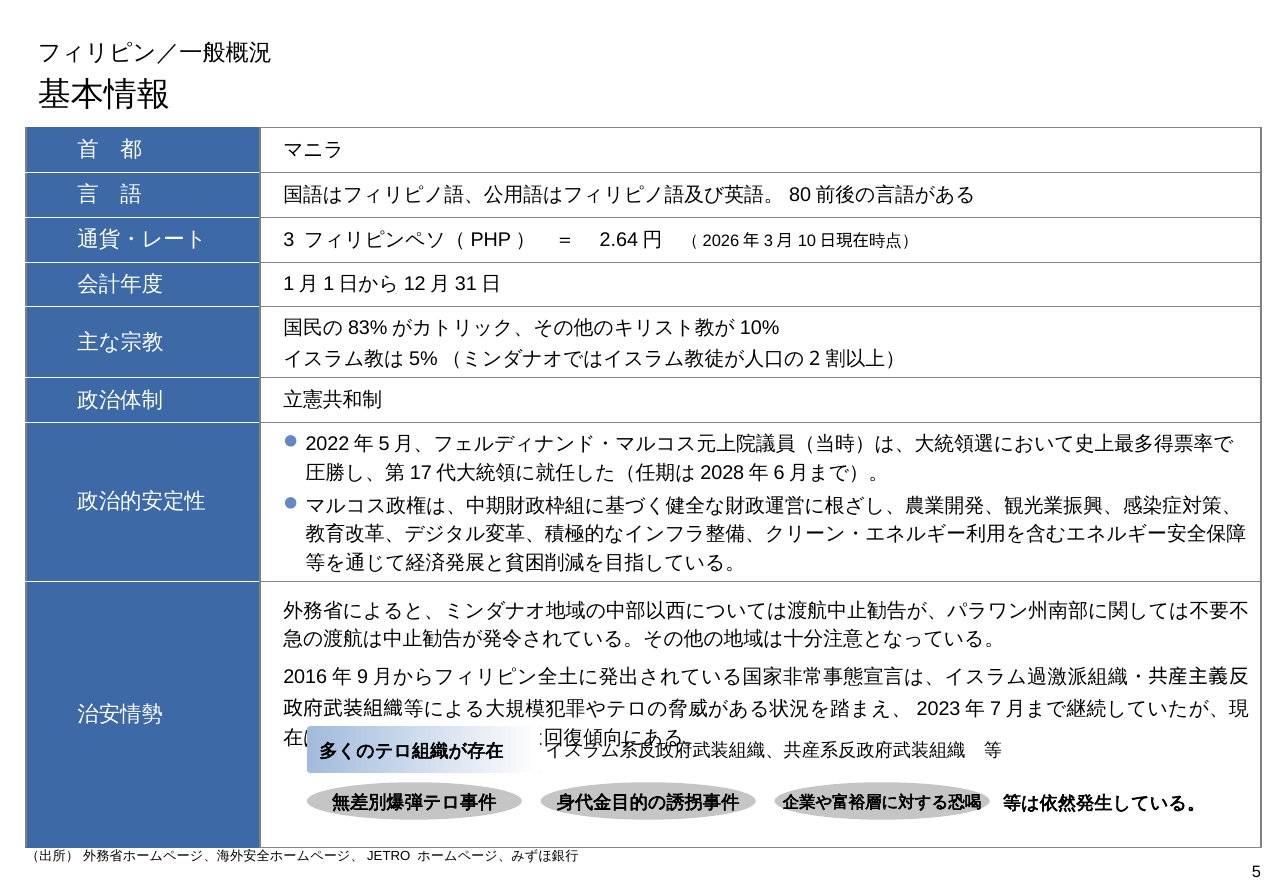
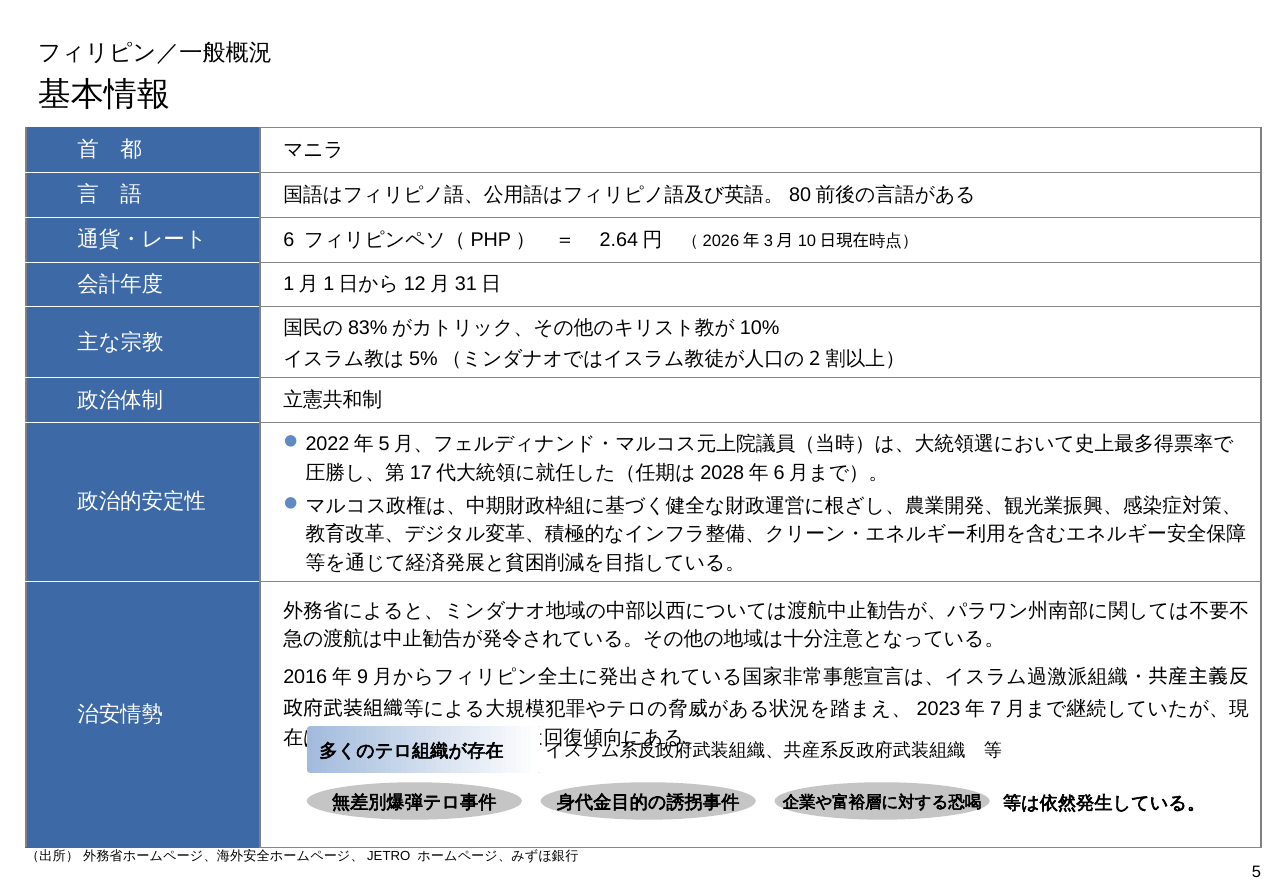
3: 3 -> 6
